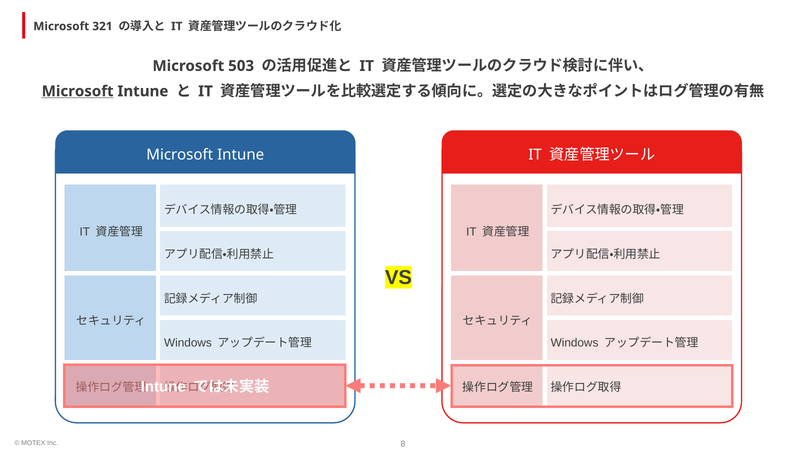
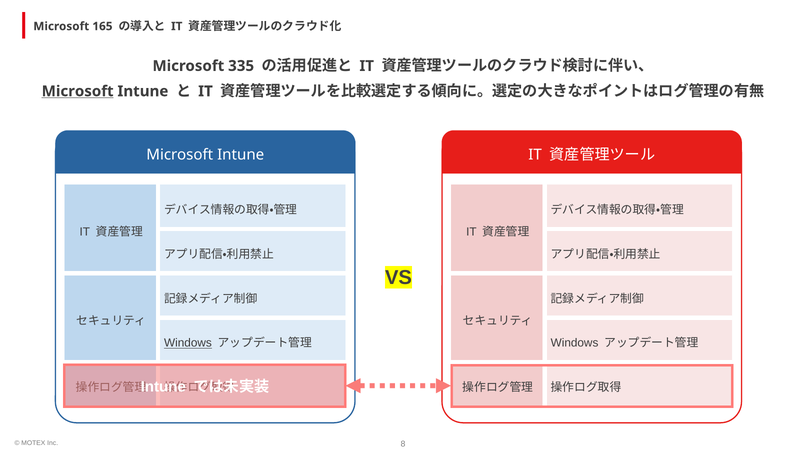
321: 321 -> 165
503: 503 -> 335
Windows at (188, 343) underline: none -> present
